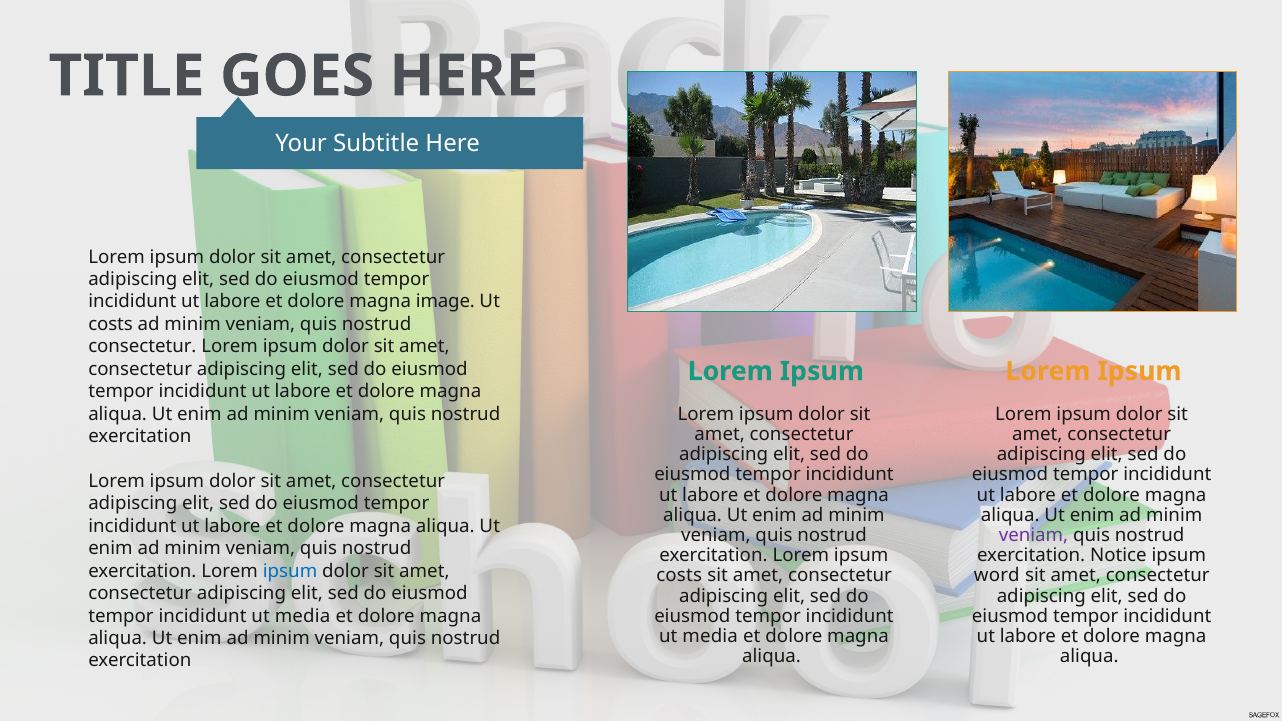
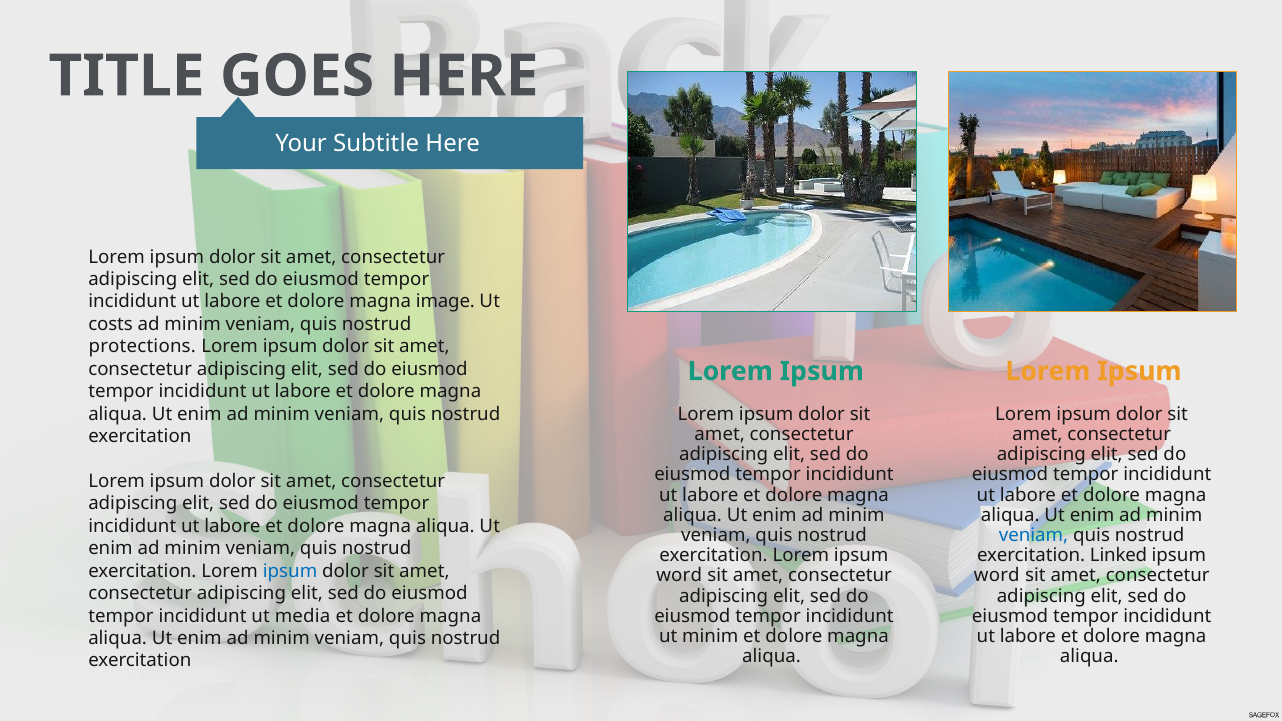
consectetur at (142, 347): consectetur -> protections
veniam at (1034, 535) colour: purple -> blue
Notice: Notice -> Linked
costs at (679, 576): costs -> word
media at (710, 636): media -> minim
